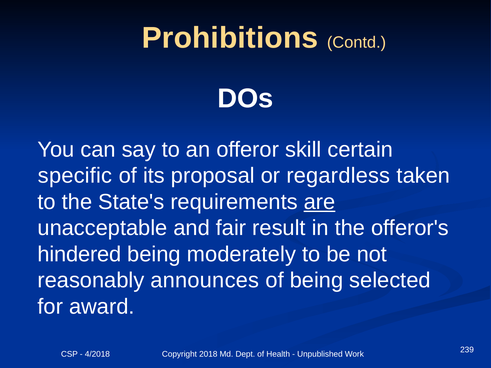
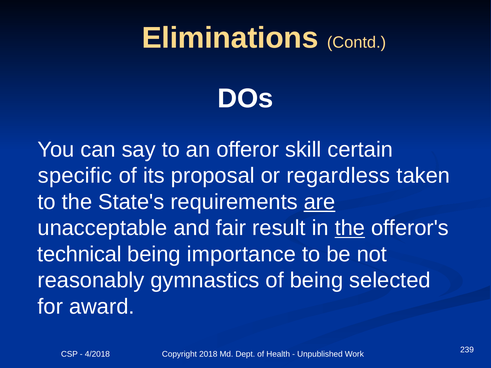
Prohibitions: Prohibitions -> Eliminations
the at (350, 228) underline: none -> present
hindered: hindered -> technical
moderately: moderately -> importance
announces: announces -> gymnastics
